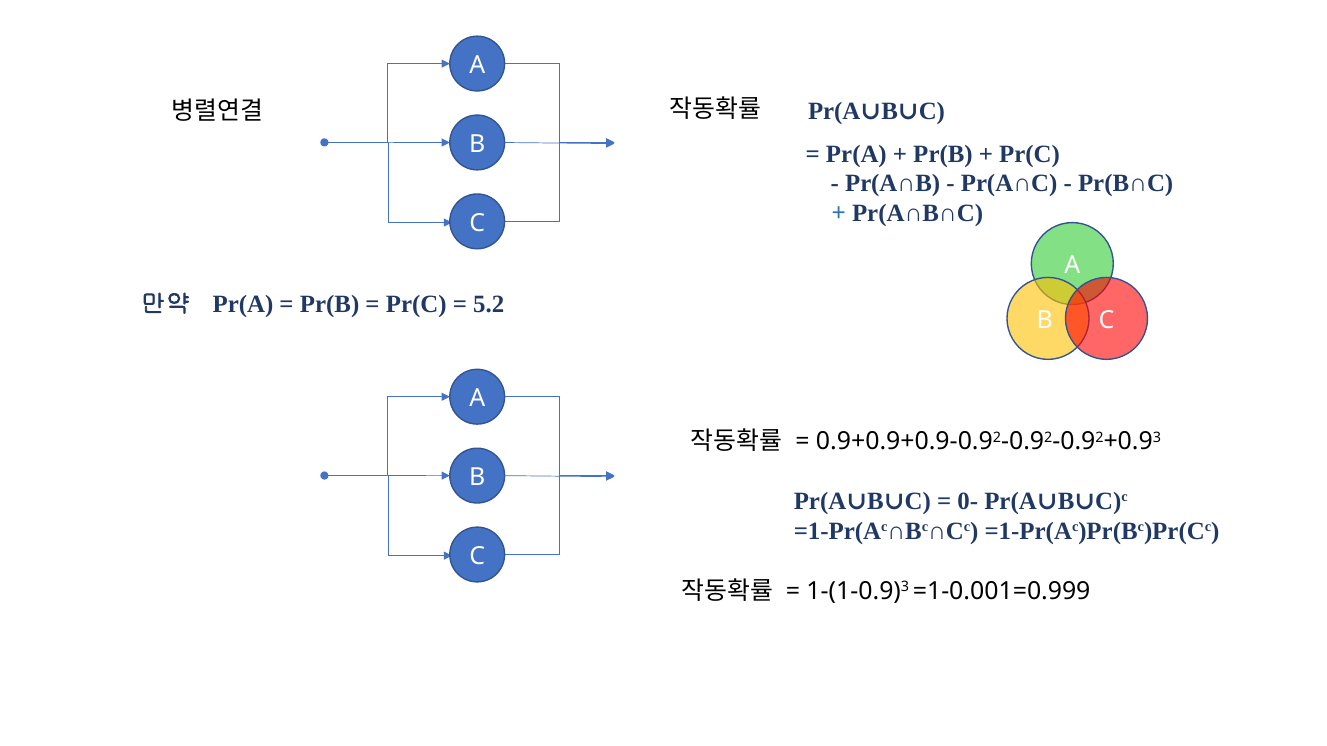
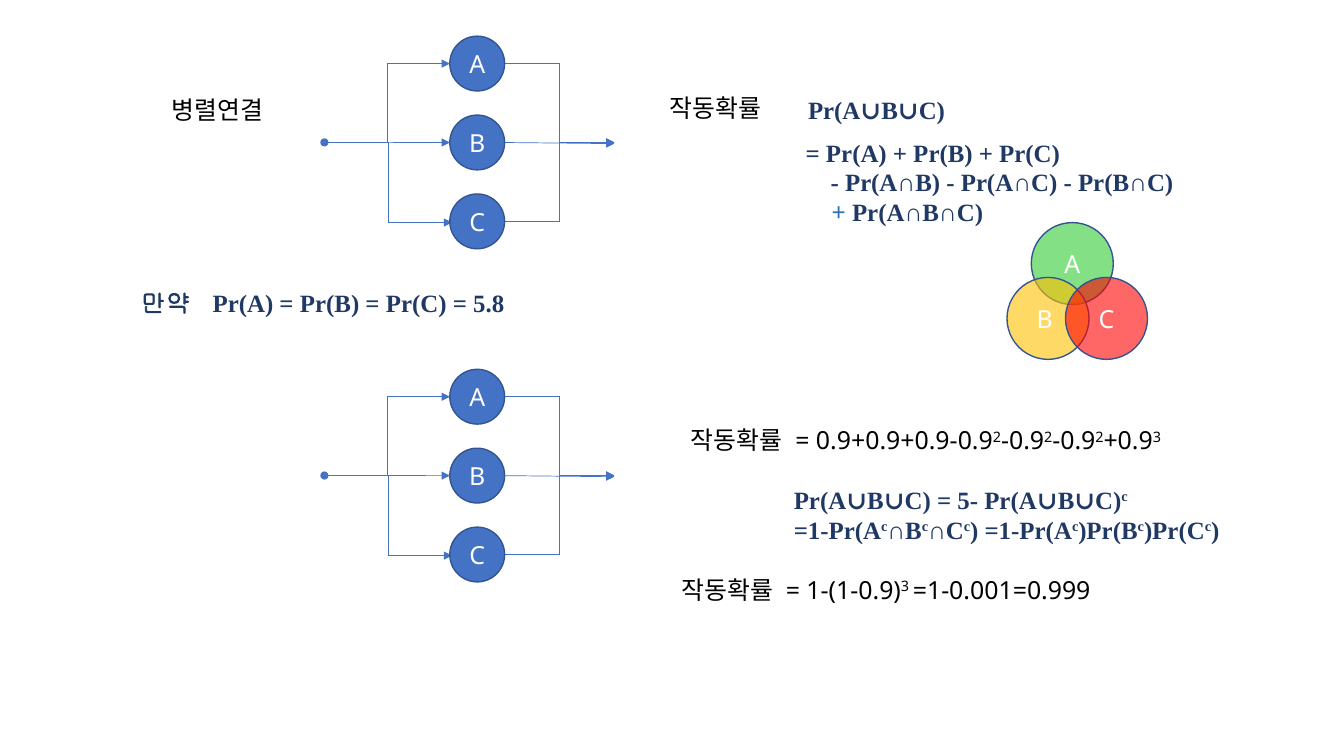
5.2: 5.2 -> 5.8
0-: 0- -> 5-
